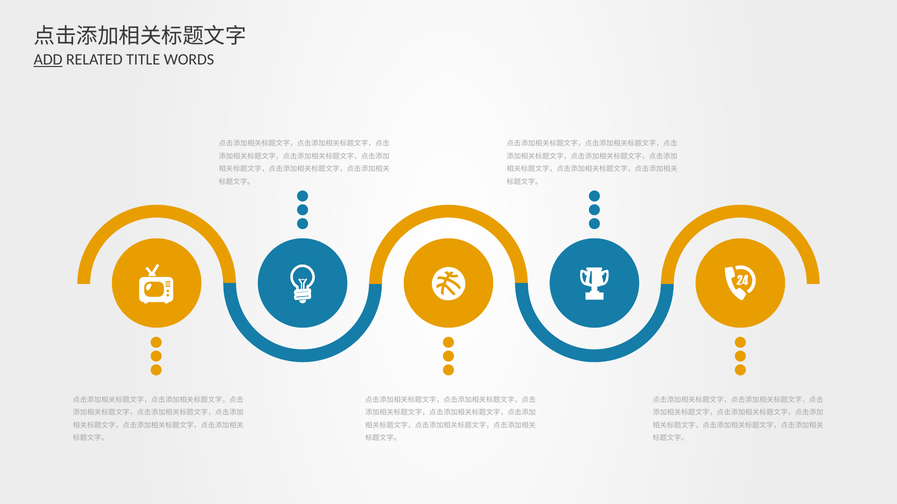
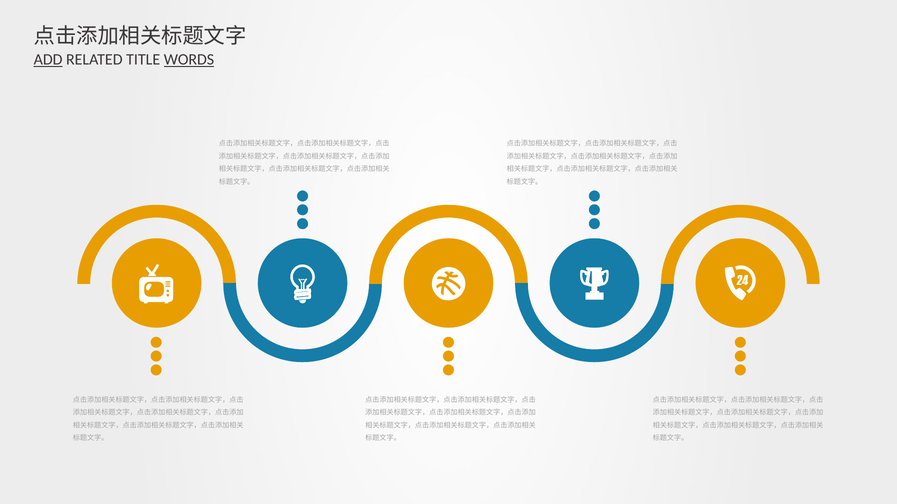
WORDS underline: none -> present
